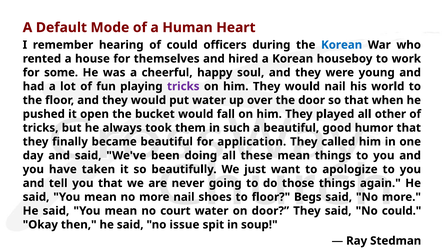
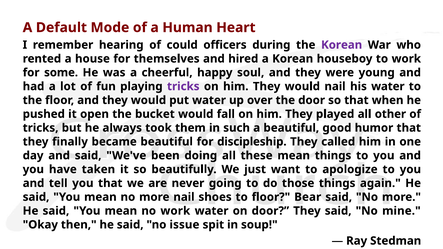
Korean at (342, 45) colour: blue -> purple
his world: world -> water
application: application -> discipleship
Begs: Begs -> Bear
no court: court -> work
No could: could -> mine
